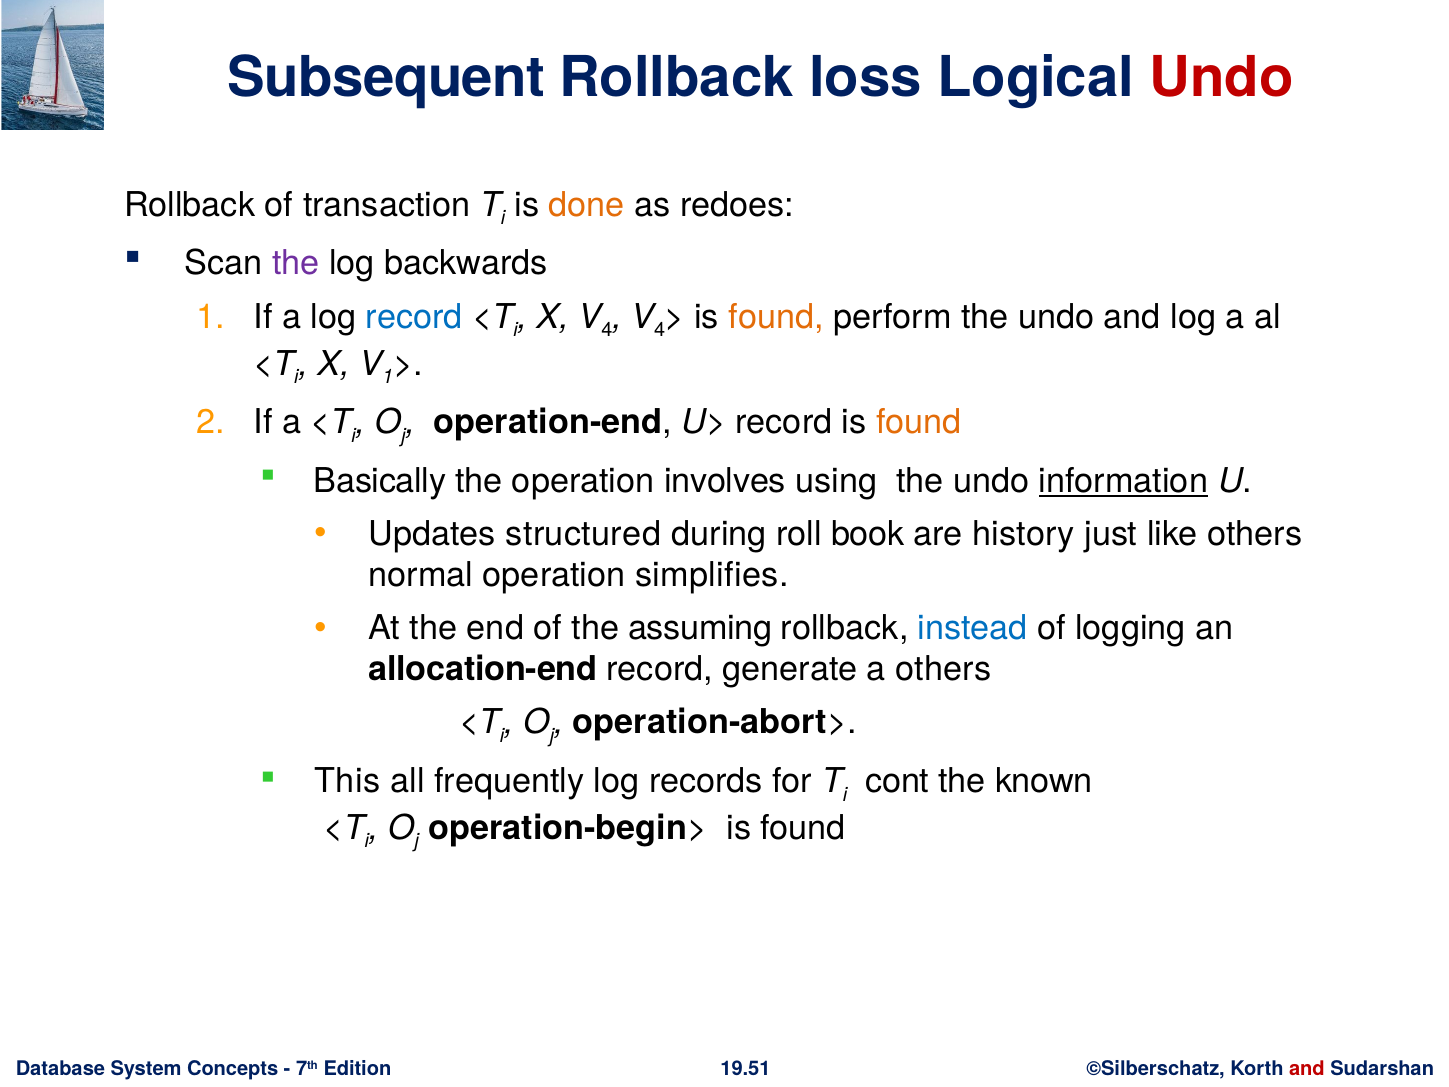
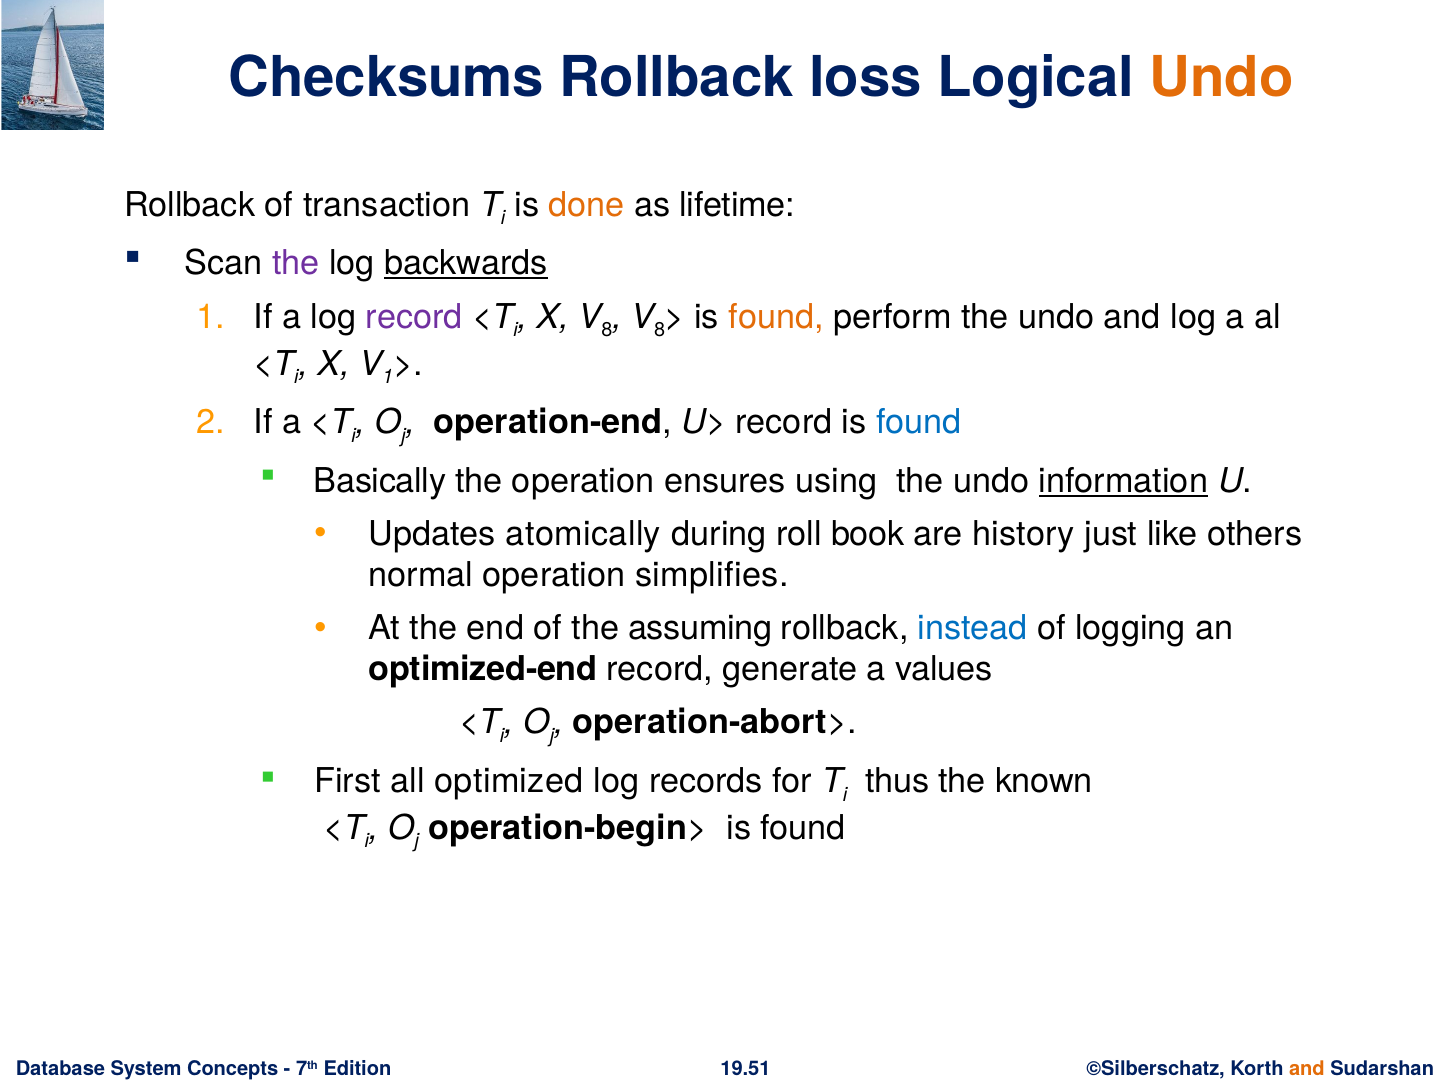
Subsequent: Subsequent -> Checksums
Undo at (1222, 78) colour: red -> orange
redoes: redoes -> lifetime
backwards underline: none -> present
record at (414, 317) colour: blue -> purple
4 at (607, 330): 4 -> 8
4 at (660, 330): 4 -> 8
found at (919, 422) colour: orange -> blue
involves: involves -> ensures
structured: structured -> atomically
allocation-end: allocation-end -> optimized-end
a others: others -> values
This: This -> First
frequently: frequently -> optimized
cont: cont -> thus
and at (1307, 1069) colour: red -> orange
